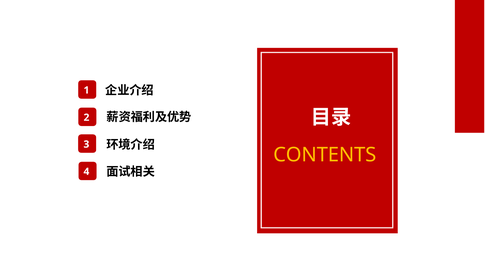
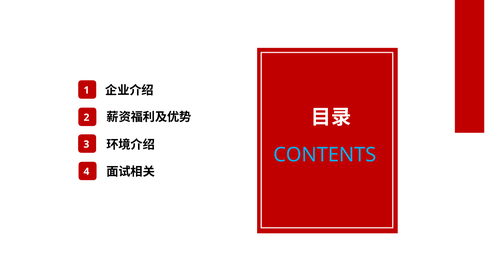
CONTENTS colour: yellow -> light blue
